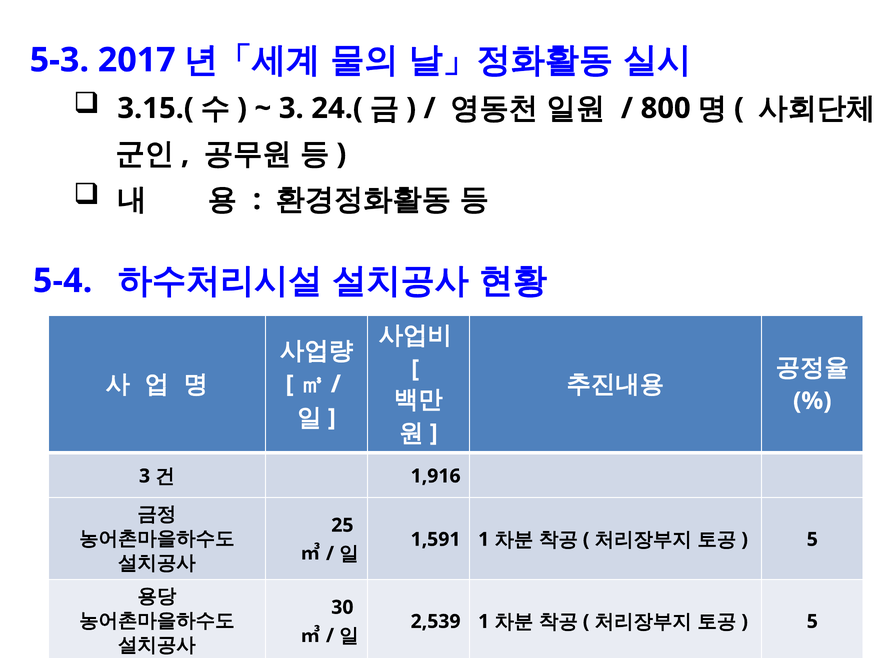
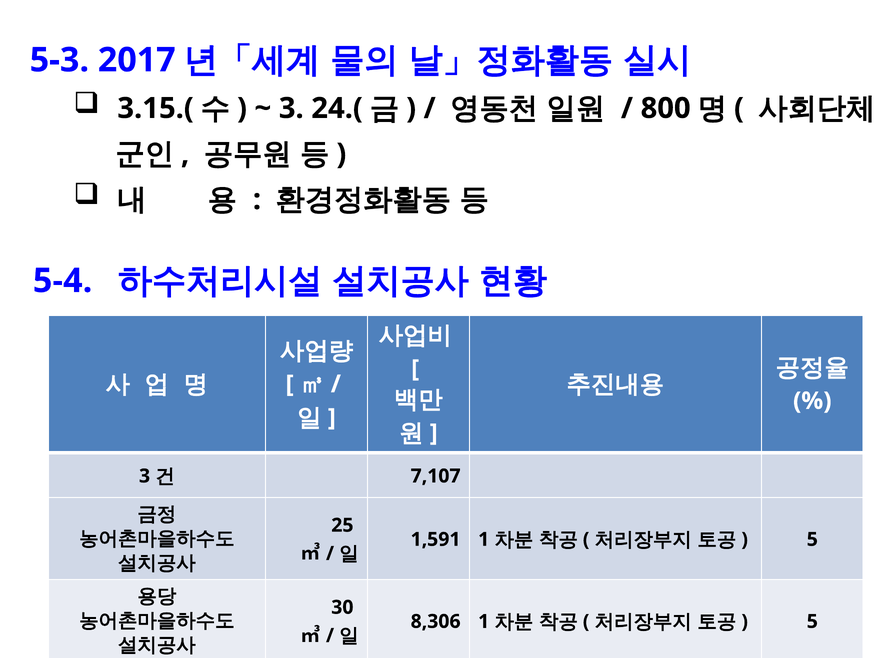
1,916: 1,916 -> 7,107
2,539: 2,539 -> 8,306
